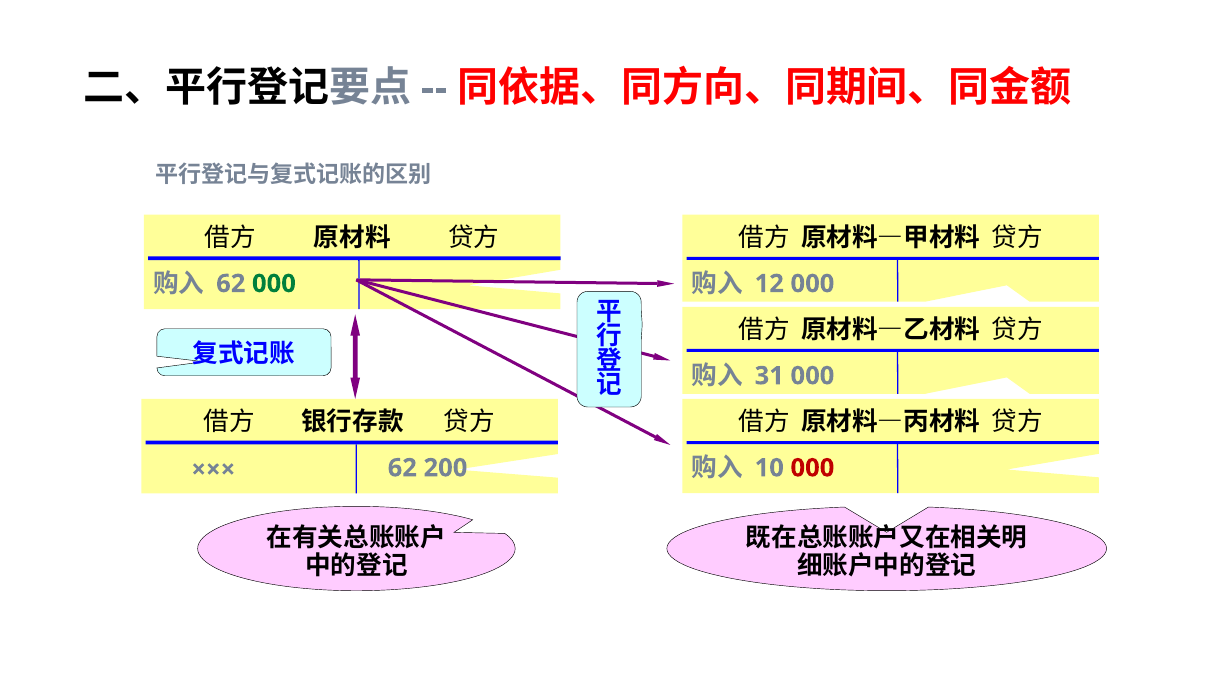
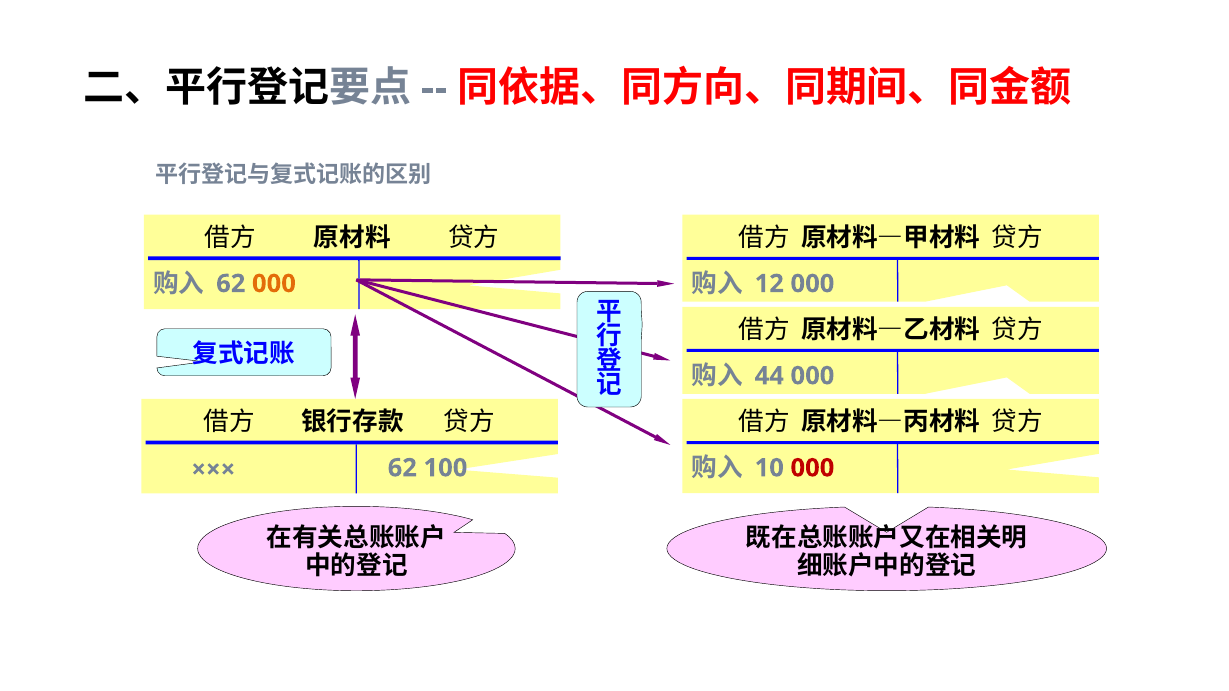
000 at (274, 284) colour: green -> orange
31: 31 -> 44
200: 200 -> 100
